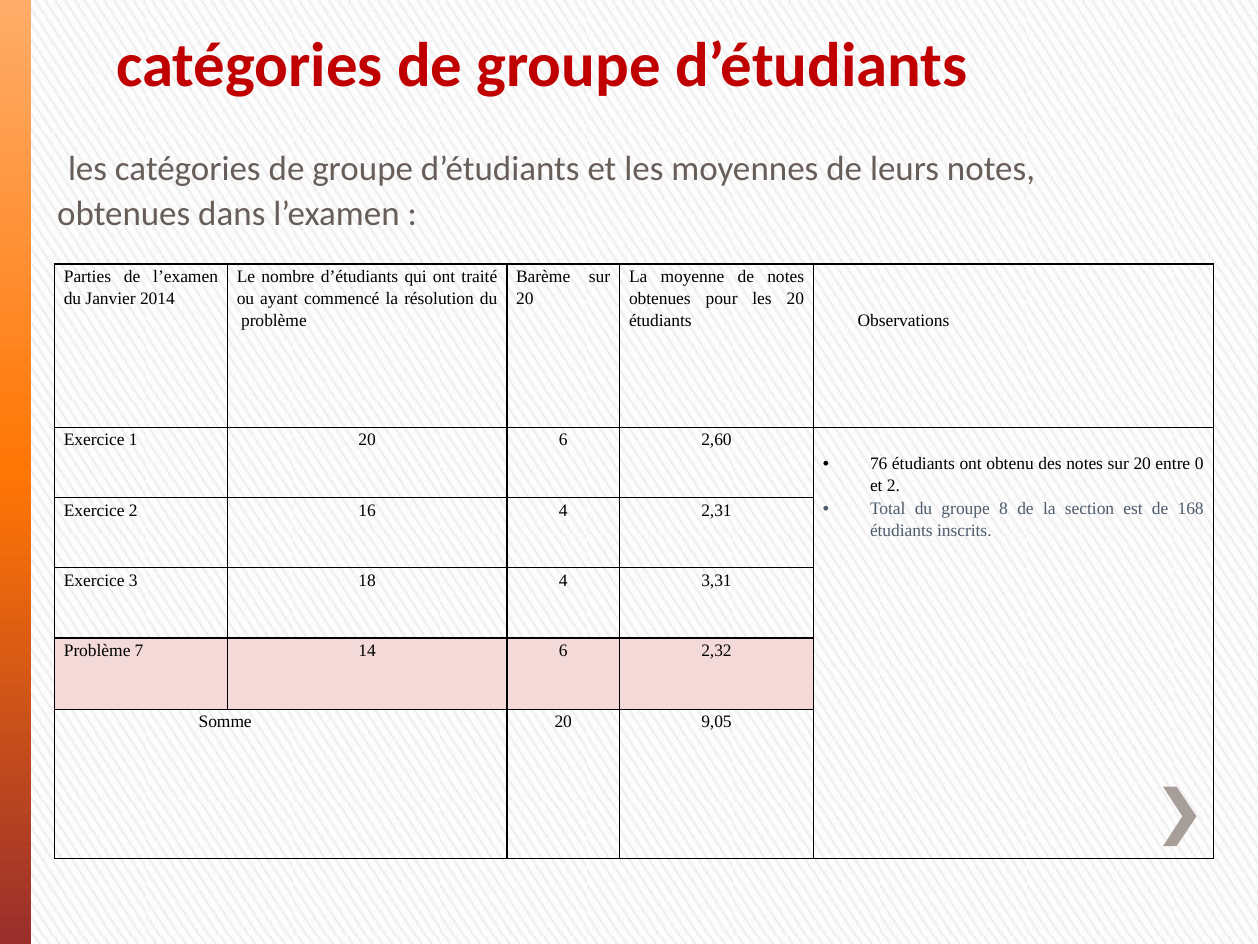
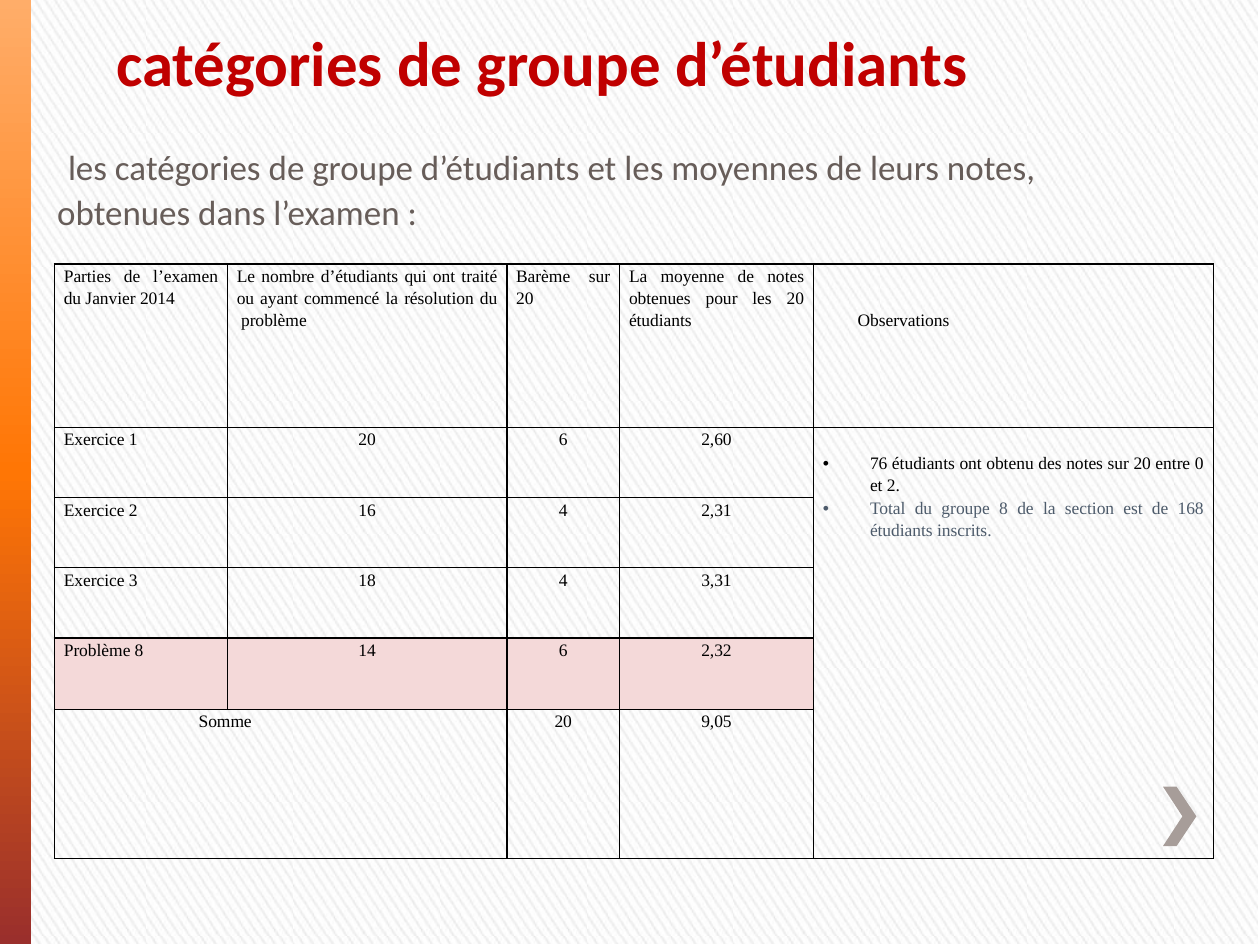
Problème 7: 7 -> 8
